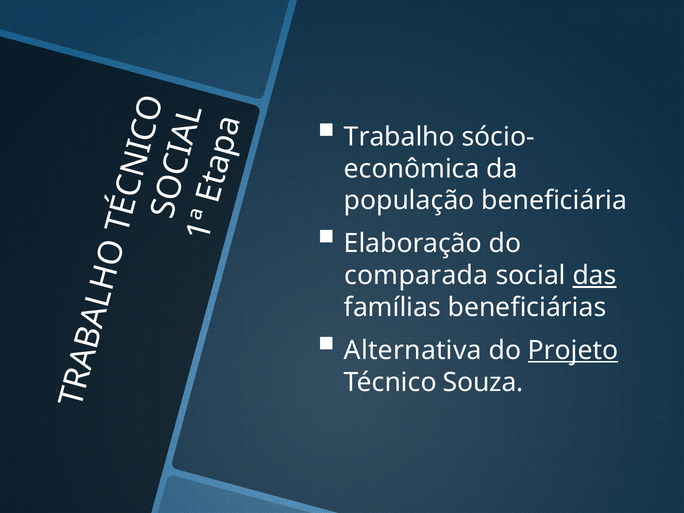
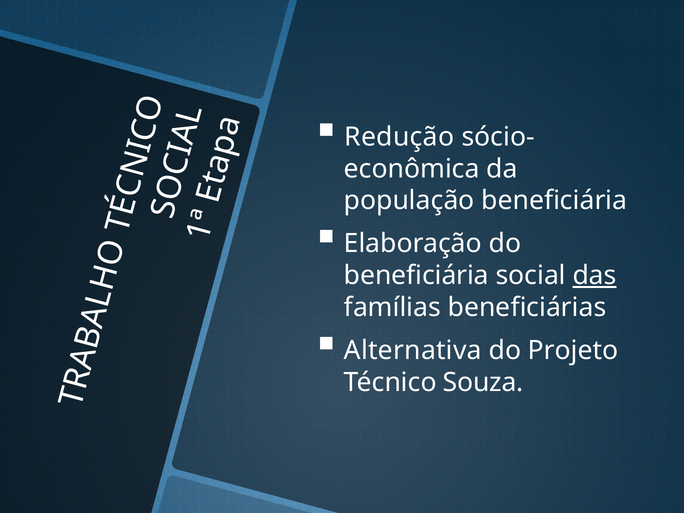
Trabalho: Trabalho -> Redução
comparada at (416, 276): comparada -> beneficiária
Projeto underline: present -> none
